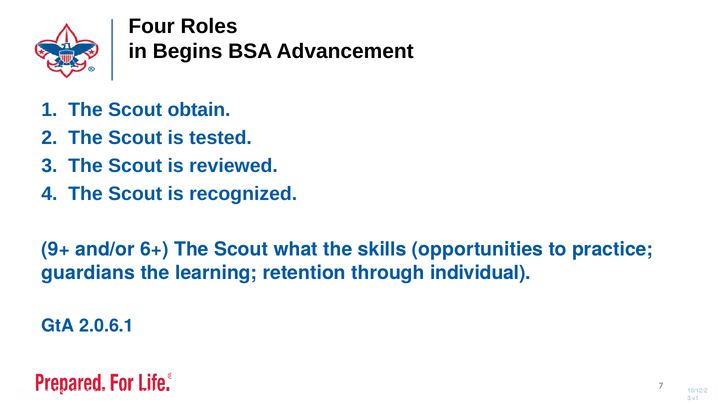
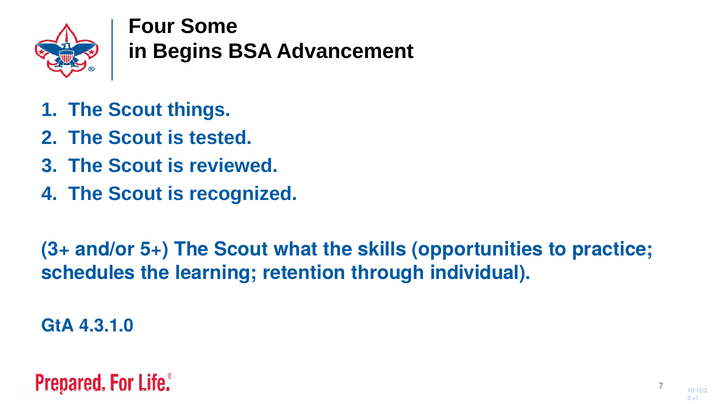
Roles: Roles -> Some
obtain: obtain -> things
9+: 9+ -> 3+
6+: 6+ -> 5+
guardians: guardians -> schedules
2.0.6.1: 2.0.6.1 -> 4.3.1.0
